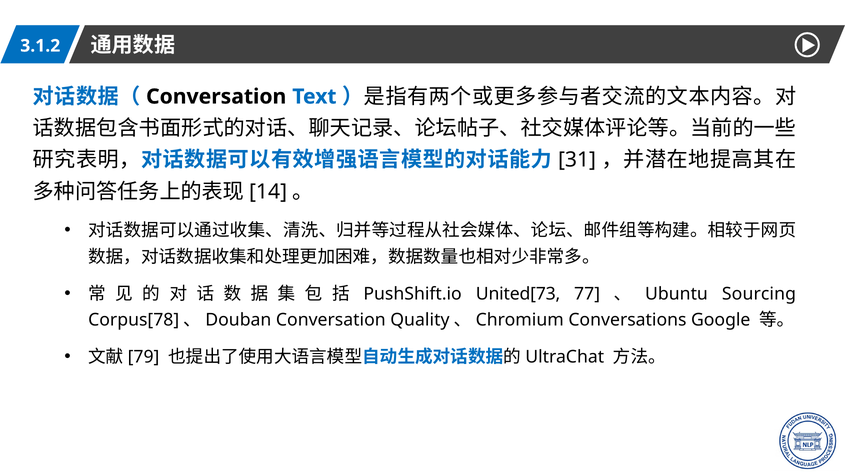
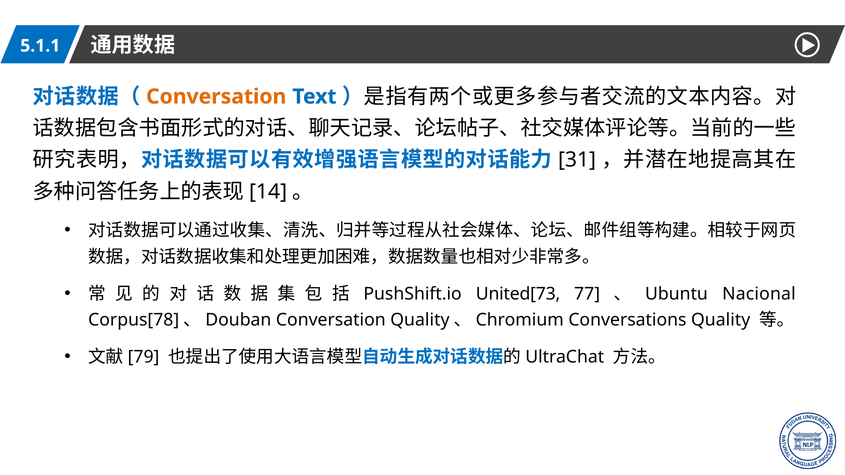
3.1.2: 3.1.2 -> 5.1.1
Conversation at (216, 97) colour: black -> orange
Sourcing: Sourcing -> Nacional
Conversations Google: Google -> Quality
